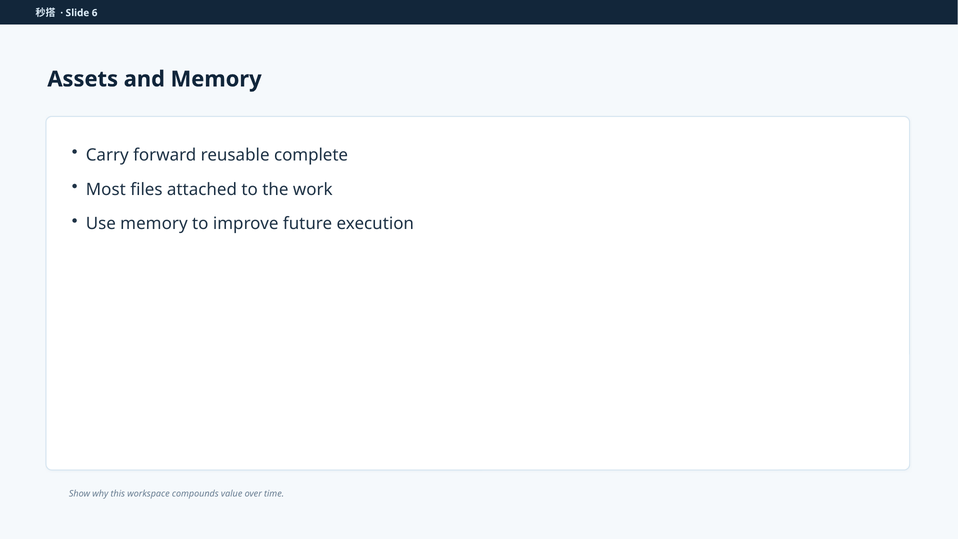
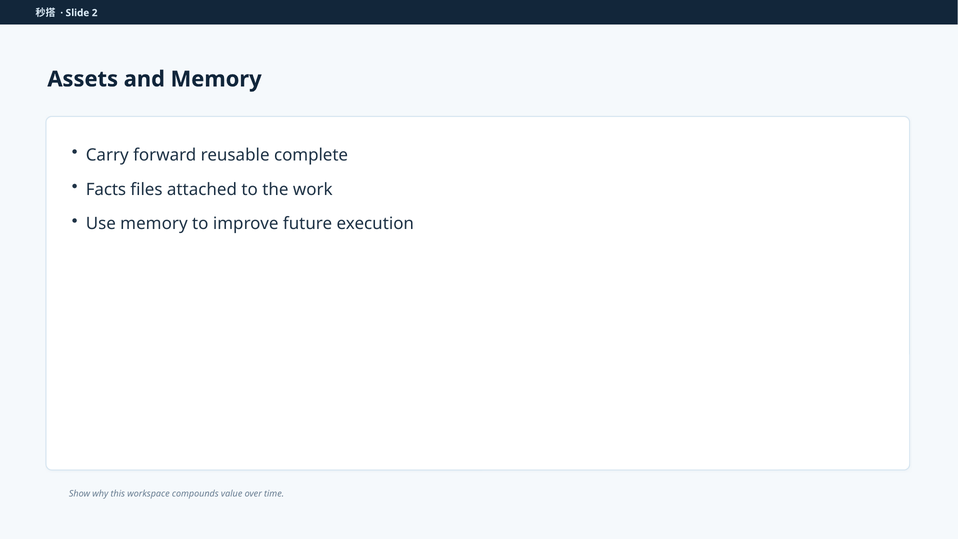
6: 6 -> 2
Most: Most -> Facts
